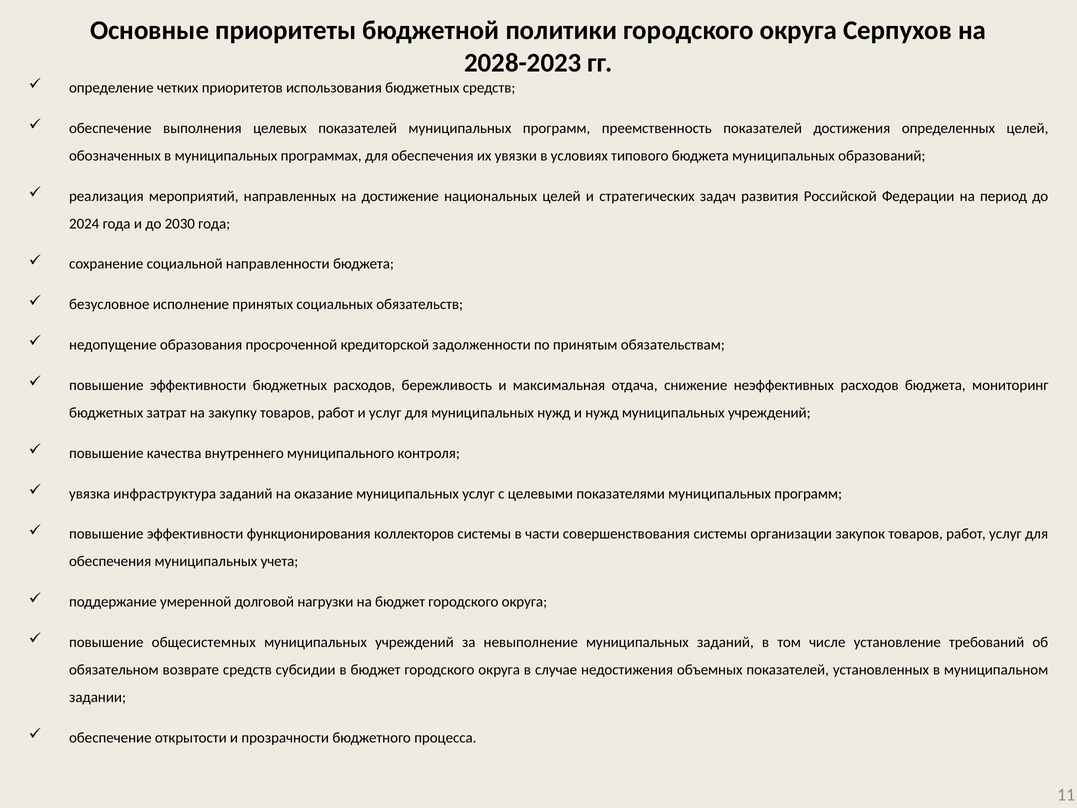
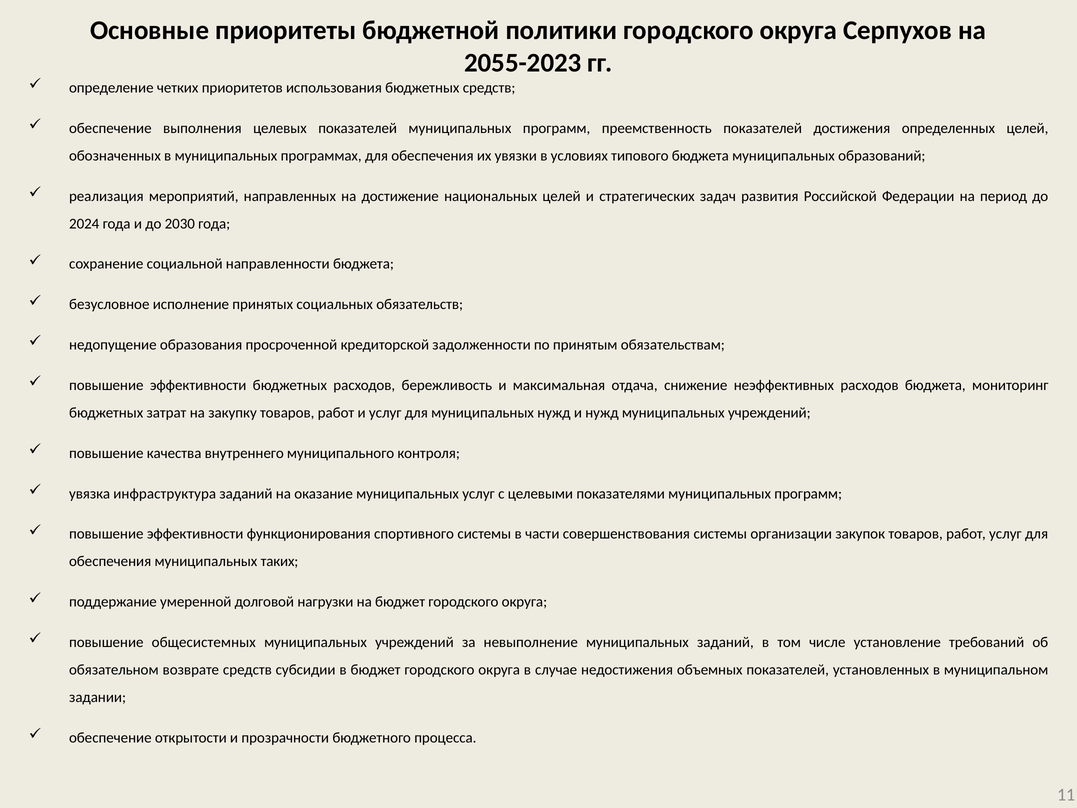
2028-2023: 2028-2023 -> 2055-2023
коллекторов: коллекторов -> спортивного
учета: учета -> таких
